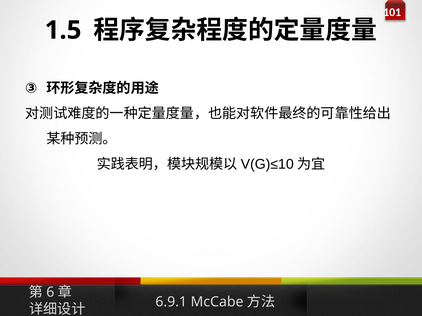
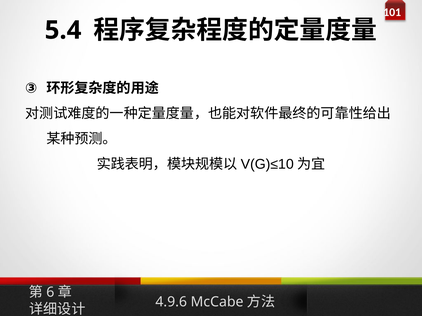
1.5: 1.5 -> 5.4
6.9.1: 6.9.1 -> 4.9.6
